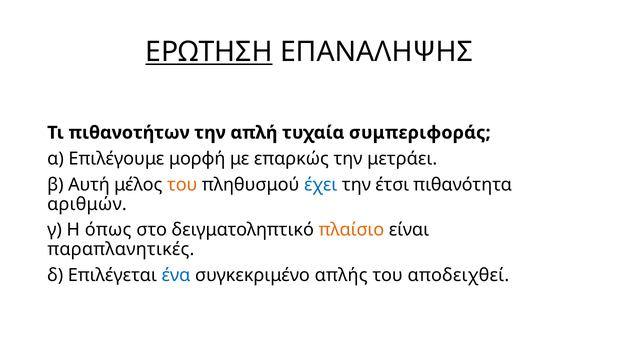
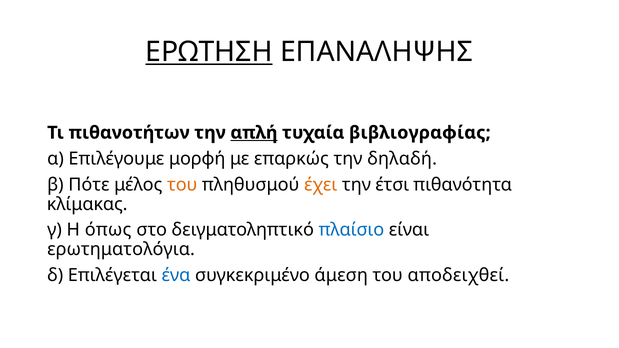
απλή underline: none -> present
συμπεριφοράς: συμπεριφοράς -> βιβλιογραφίας
μετράει: μετράει -> δηλαδή
Αυτή: Αυτή -> Πότε
έχει colour: blue -> orange
αριθμών: αριθμών -> κλίμακας
πλαίσιο colour: orange -> blue
παραπλανητικές: παραπλανητικές -> ερωτηματολόγια
απλής: απλής -> άμεση
